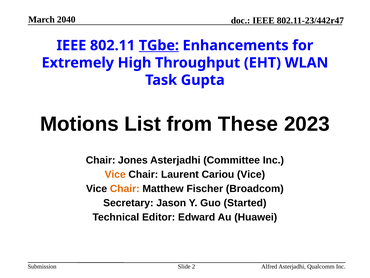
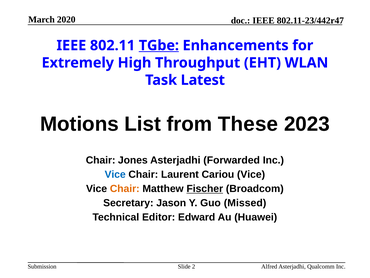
2040: 2040 -> 2020
Gupta: Gupta -> Latest
Committee: Committee -> Forwarded
Vice at (115, 174) colour: orange -> blue
Fischer underline: none -> present
Started: Started -> Missed
